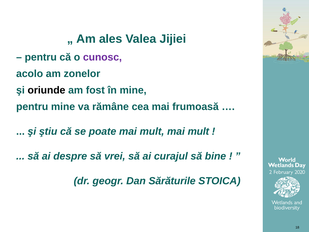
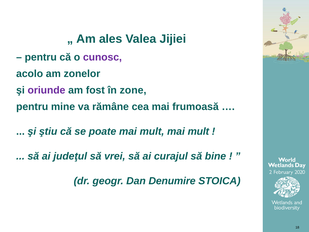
oriunde colour: black -> purple
în mine: mine -> zone
despre: despre -> judeţul
Sărăturile: Sărăturile -> Denumire
